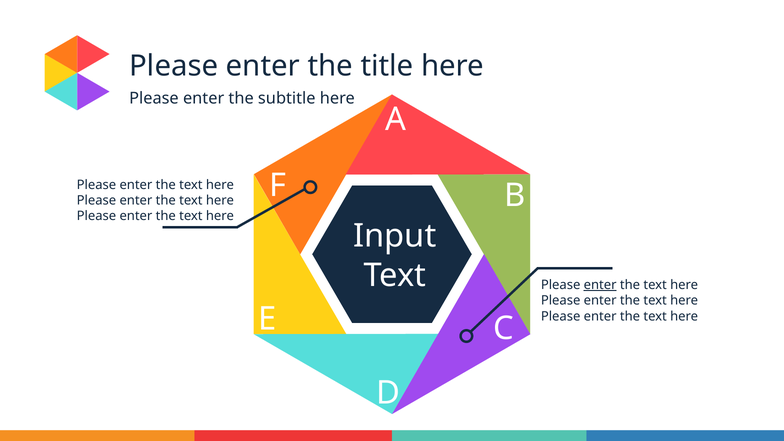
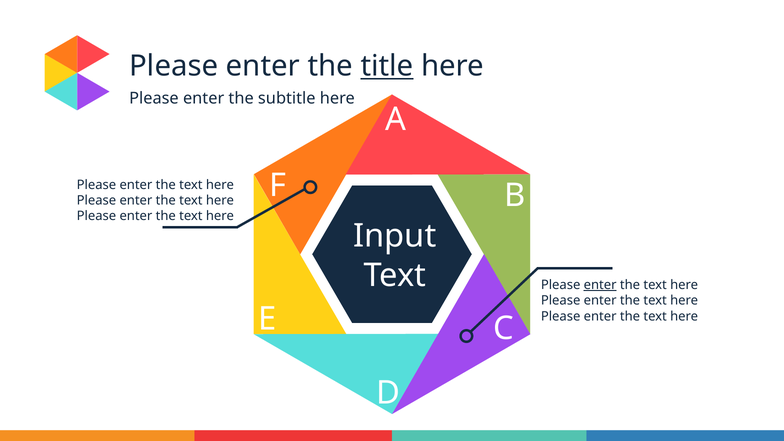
title underline: none -> present
